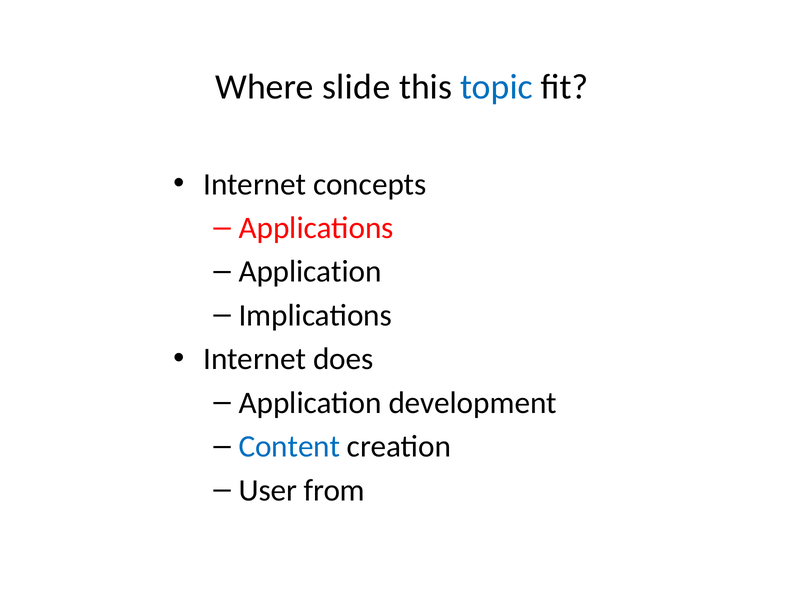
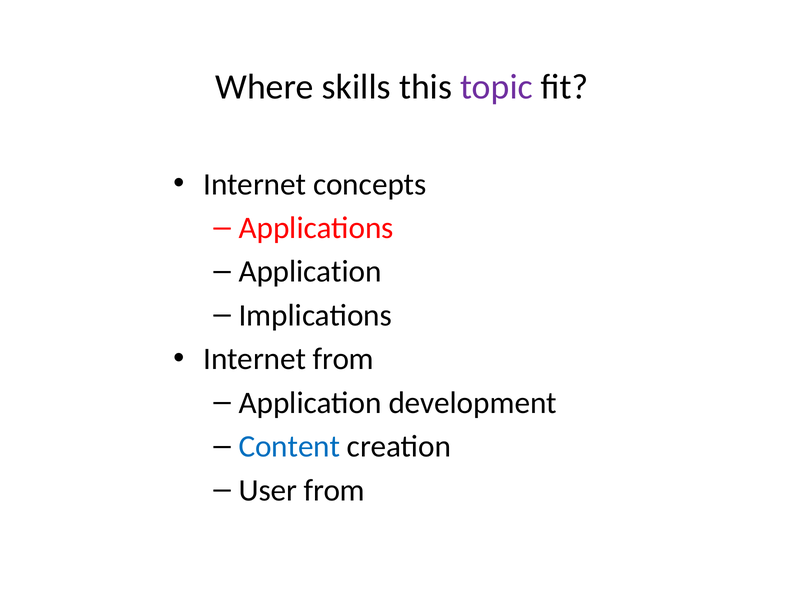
slide: slide -> skills
topic colour: blue -> purple
Internet does: does -> from
